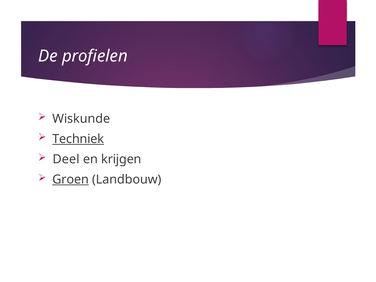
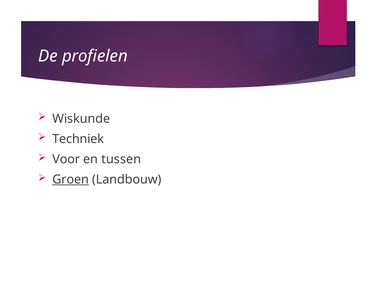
Techniek underline: present -> none
Deel: Deel -> Voor
krijgen: krijgen -> tussen
